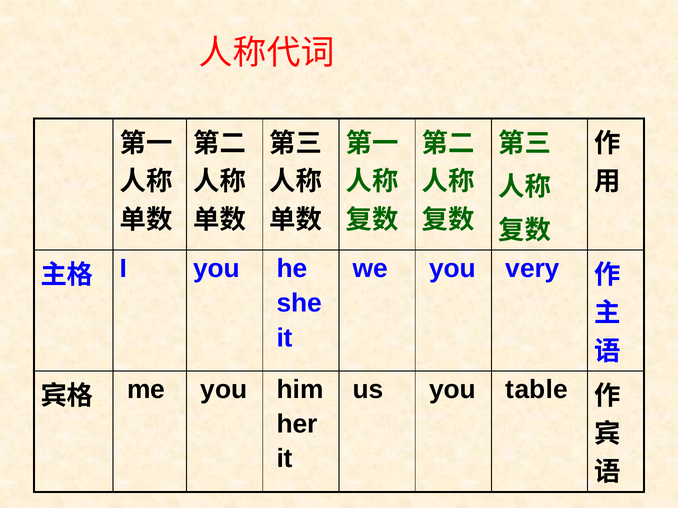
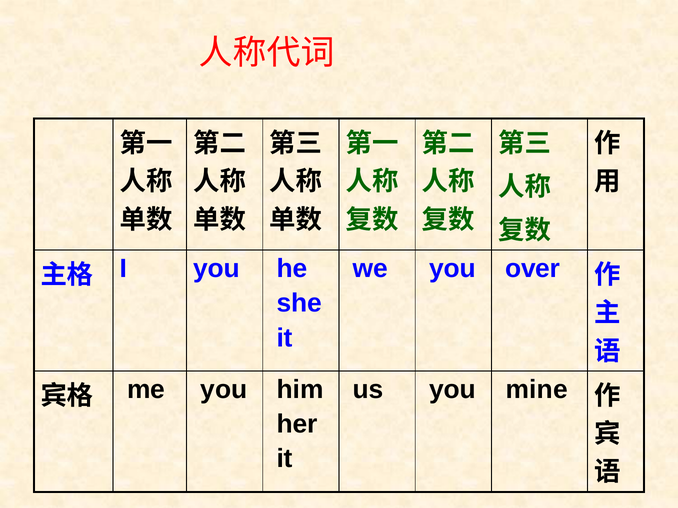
very: very -> over
table: table -> mine
